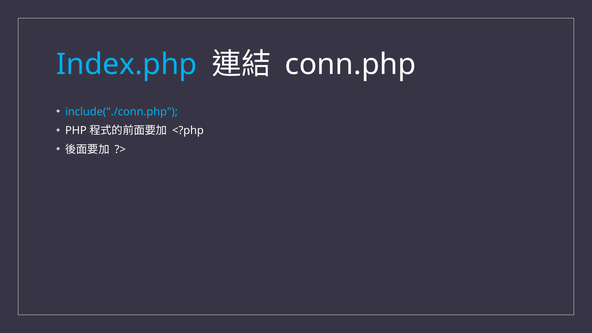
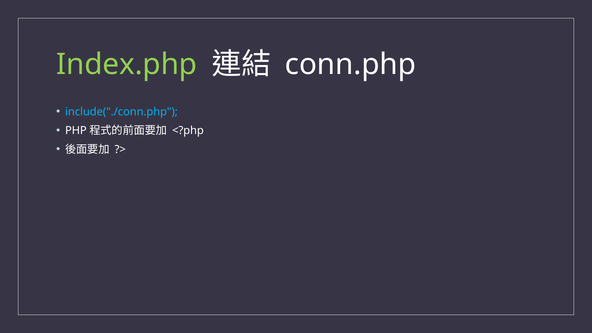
Index.php colour: light blue -> light green
